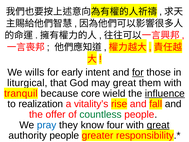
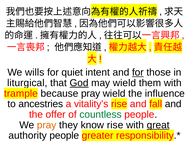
early: early -> quiet
God underline: none -> present
may great: great -> wield
tranquil: tranquil -> trample
because core: core -> pray
influence underline: present -> none
realization: realization -> ancestries
pray at (47, 125) colour: blue -> orange
know four: four -> rise
